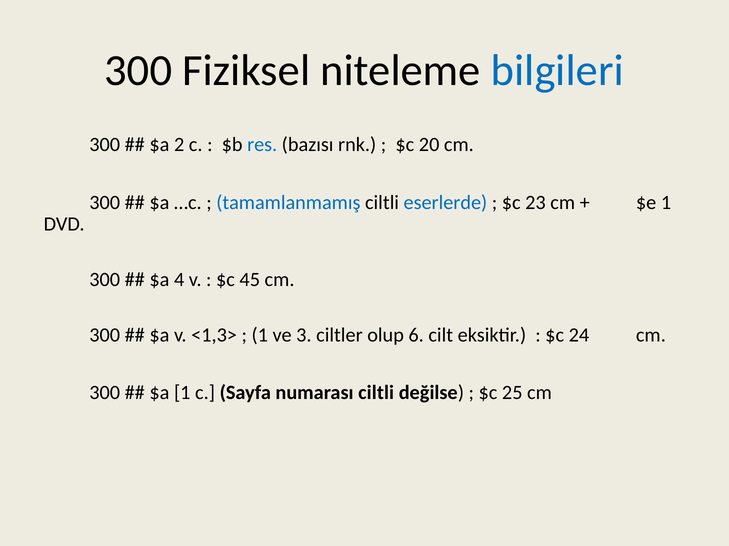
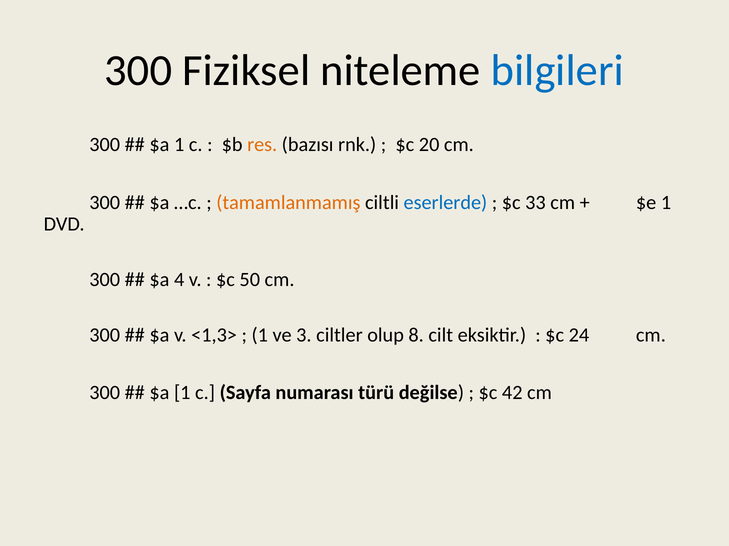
2 at (179, 145): 2 -> 1
res colour: blue -> orange
tamamlanmamış colour: blue -> orange
23: 23 -> 33
45: 45 -> 50
6: 6 -> 8
numarası ciltli: ciltli -> türü
25: 25 -> 42
